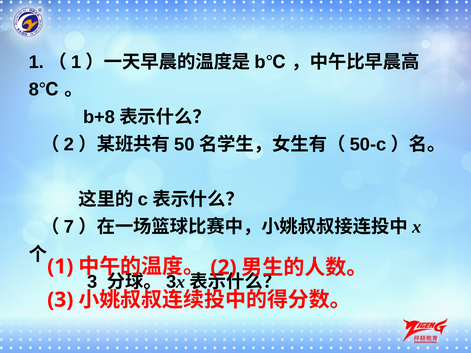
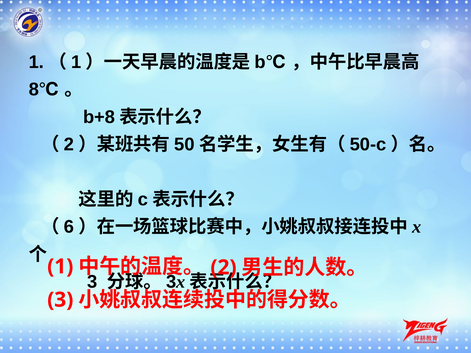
7: 7 -> 6
